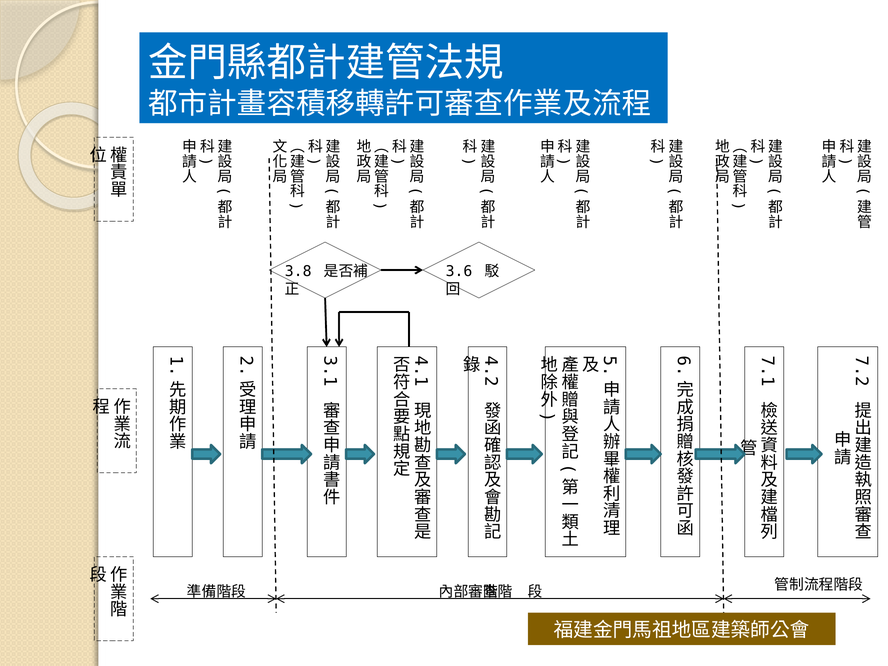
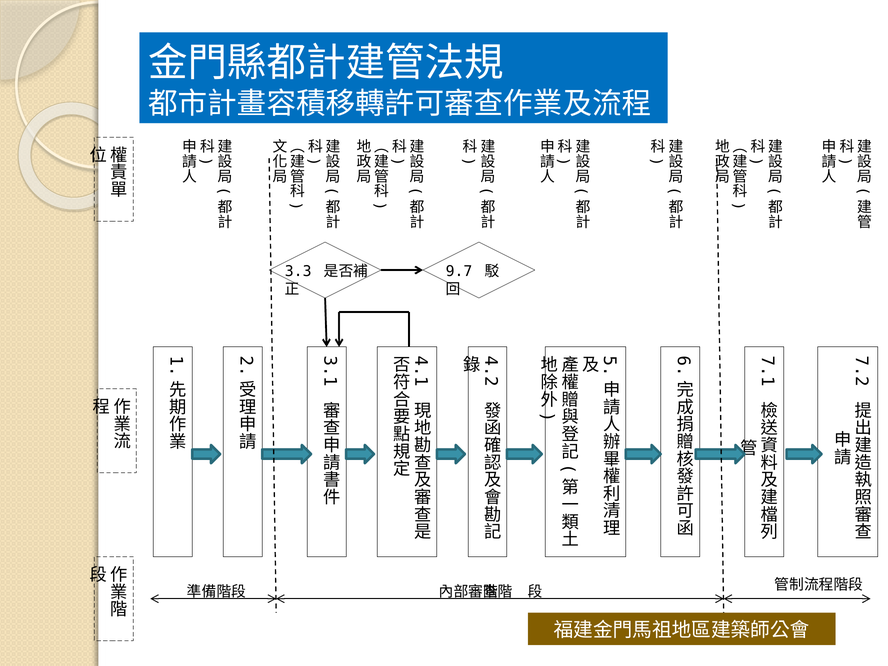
3.8: 3.8 -> 3.3
3.6: 3.6 -> 9.7
